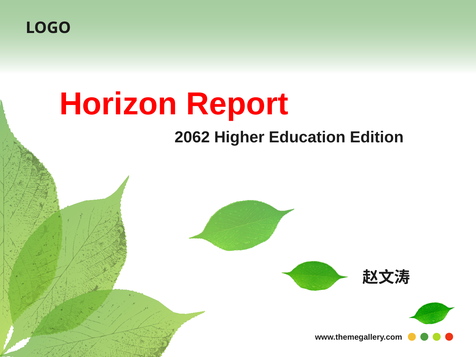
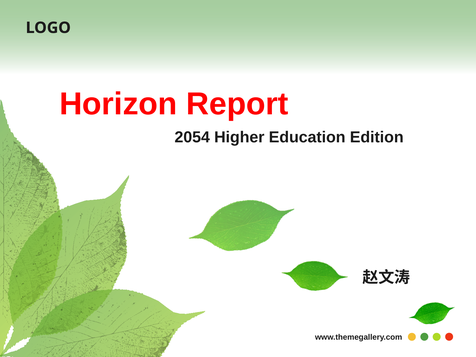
2062: 2062 -> 2054
